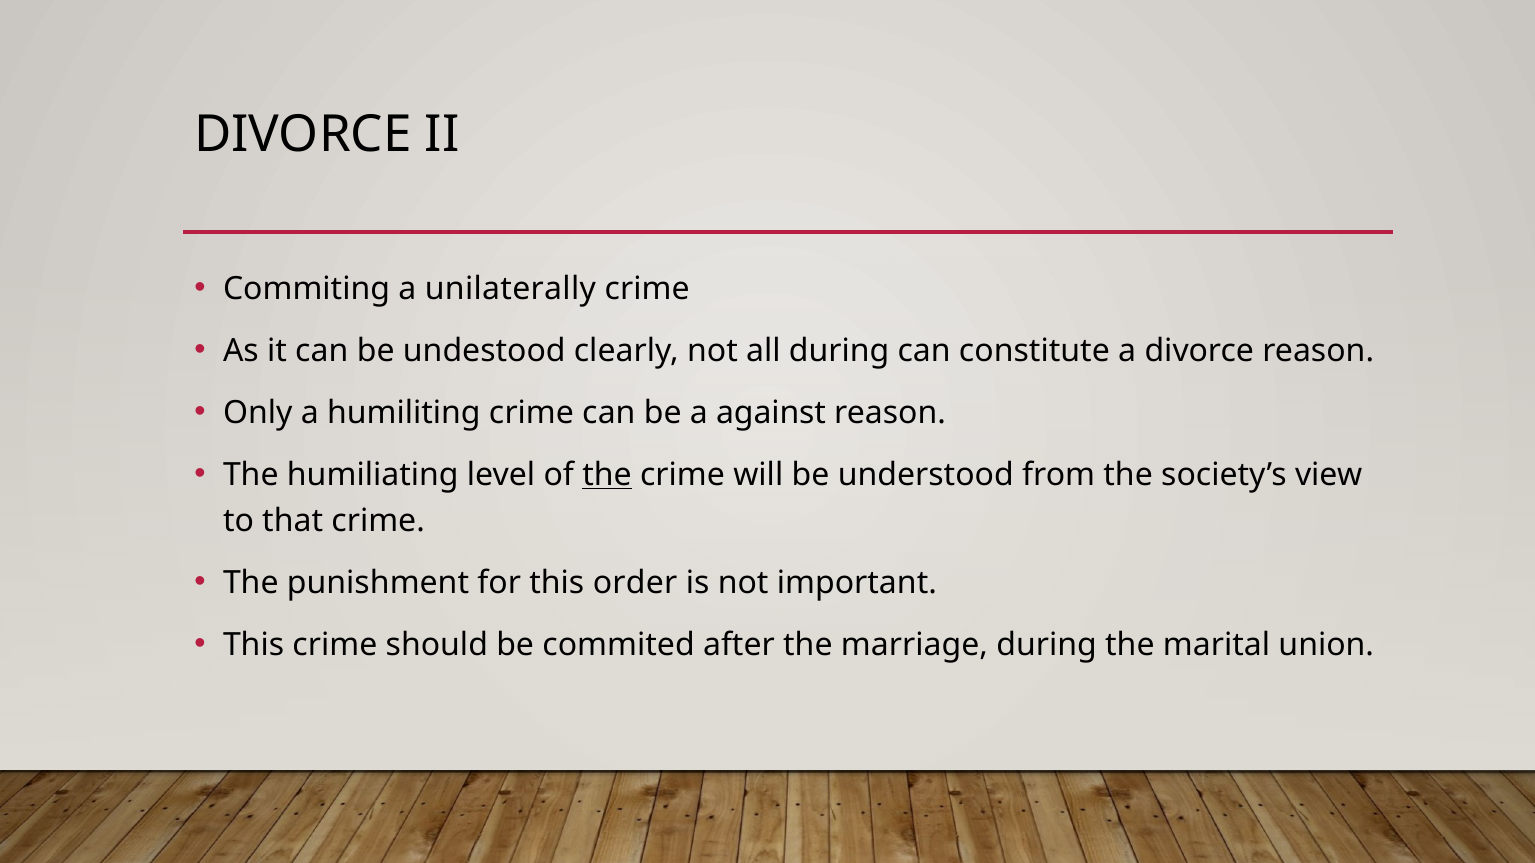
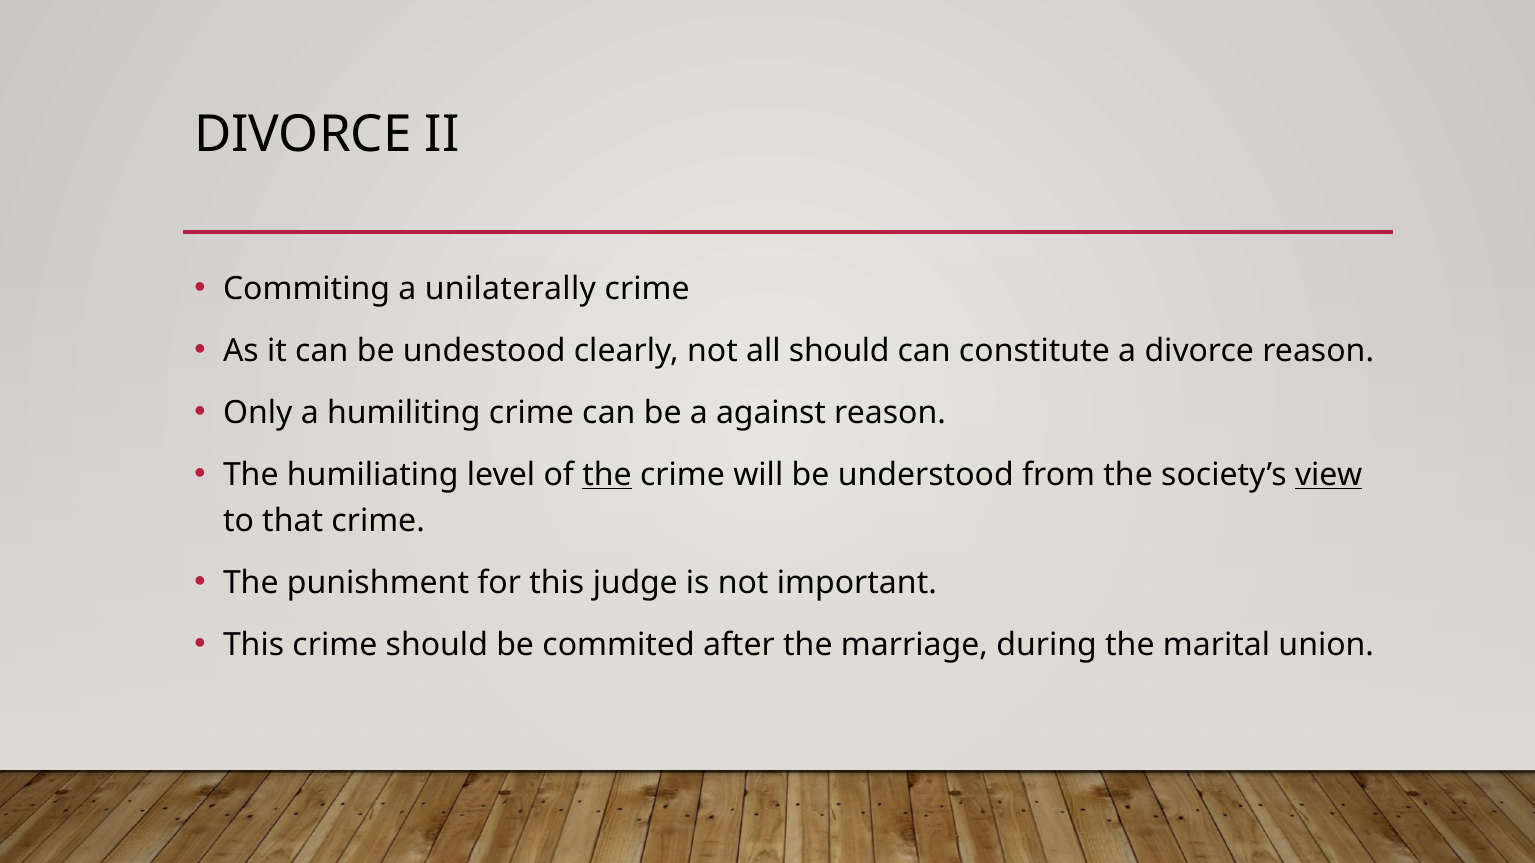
all during: during -> should
view underline: none -> present
order: order -> judge
